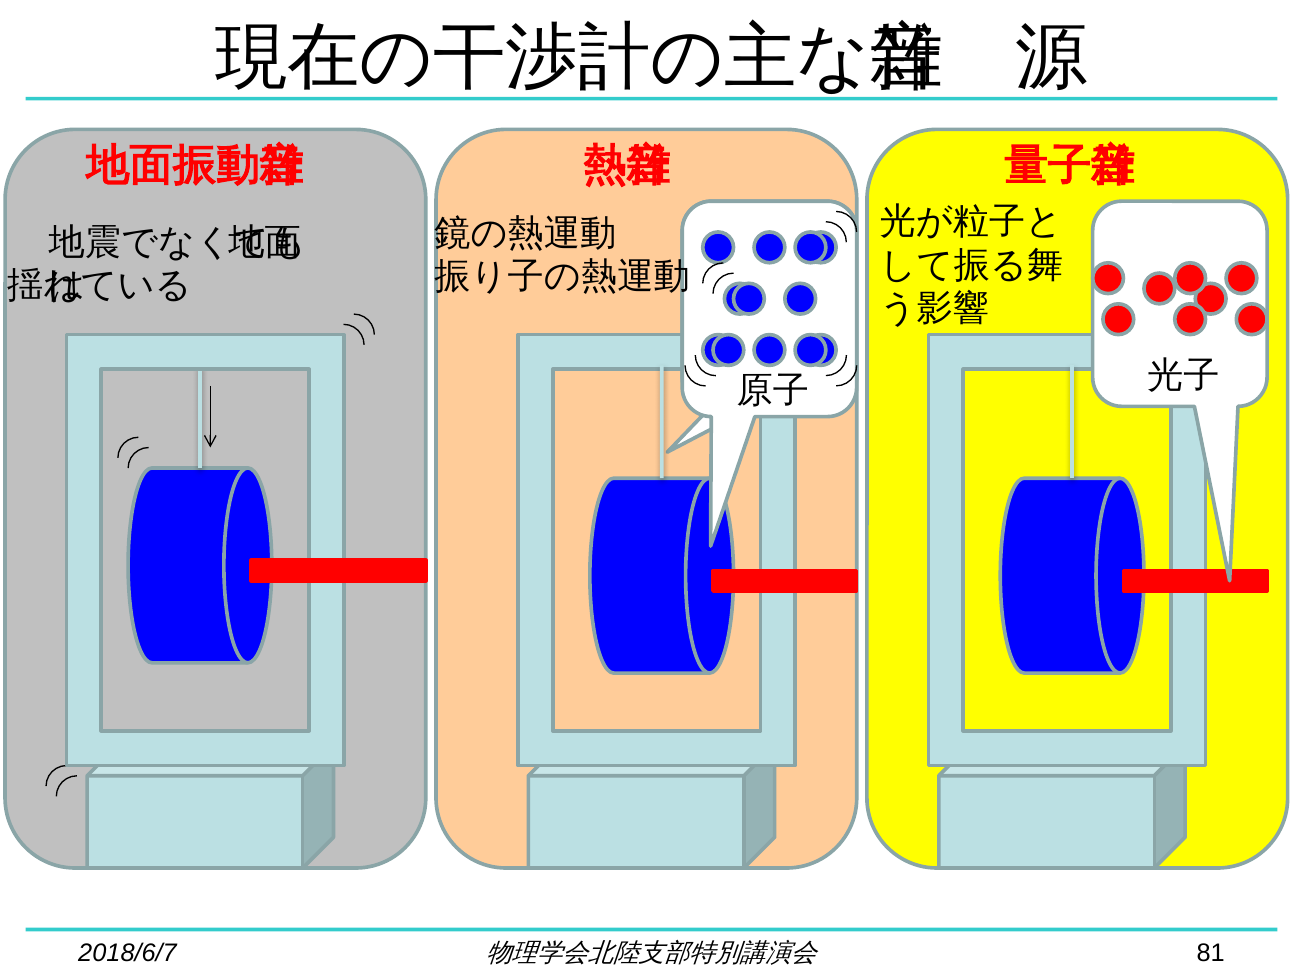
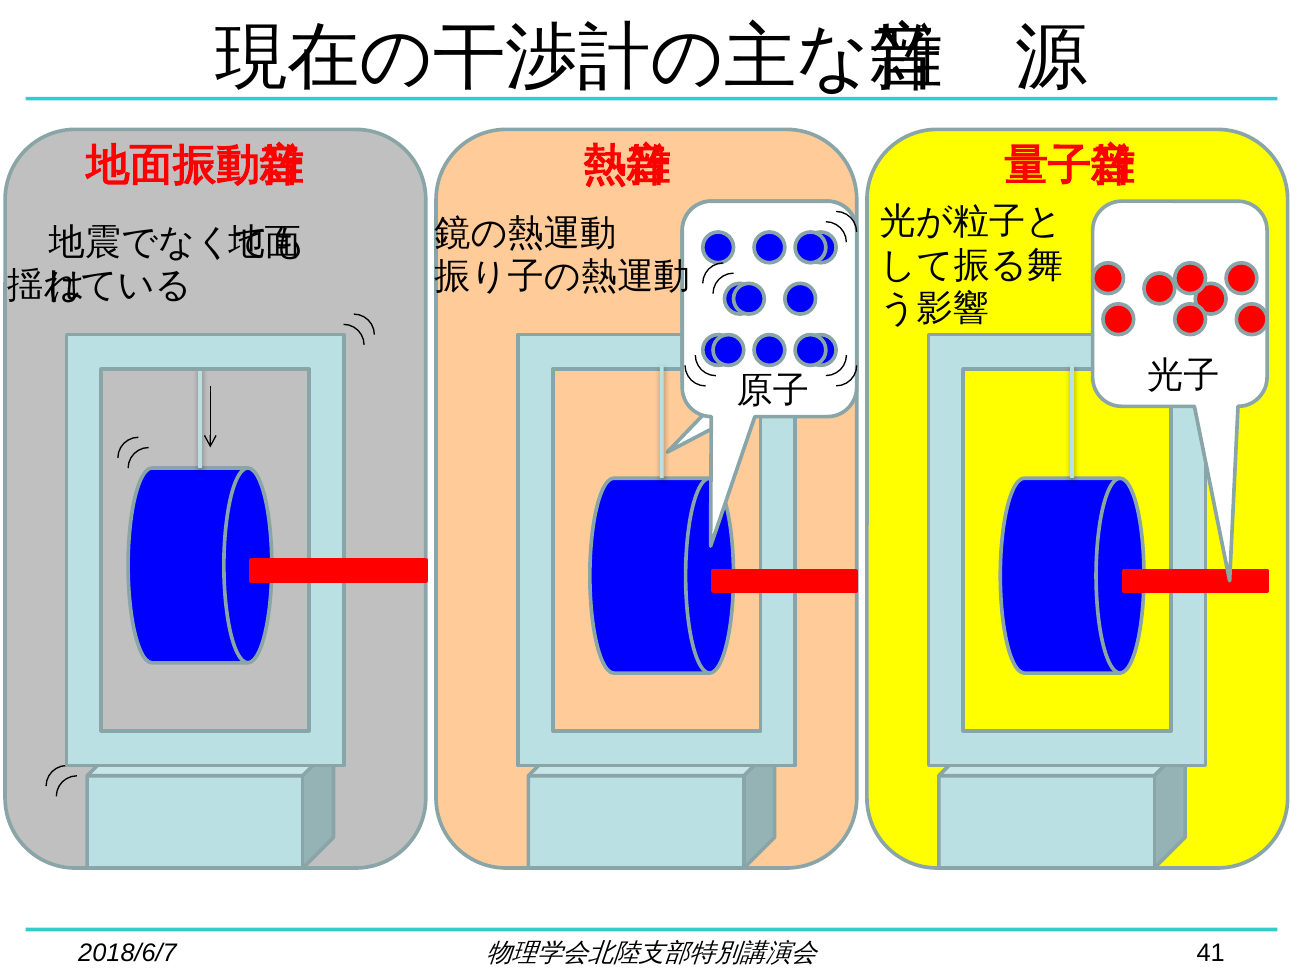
81: 81 -> 41
